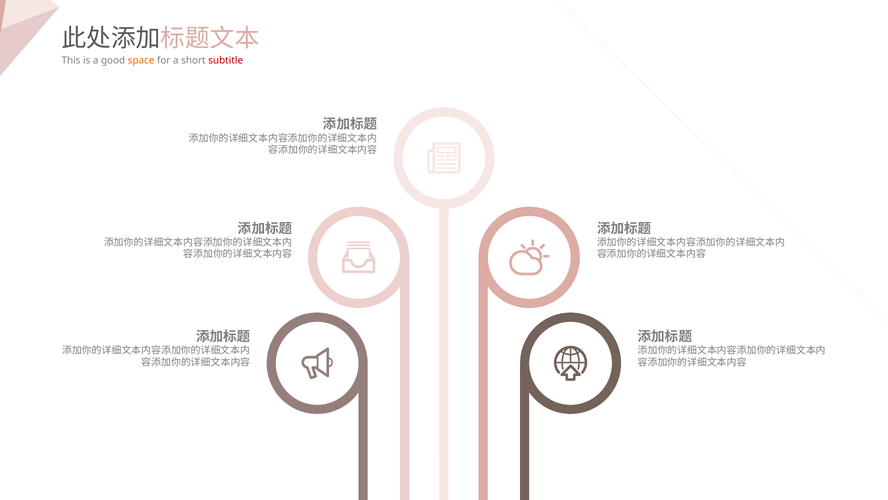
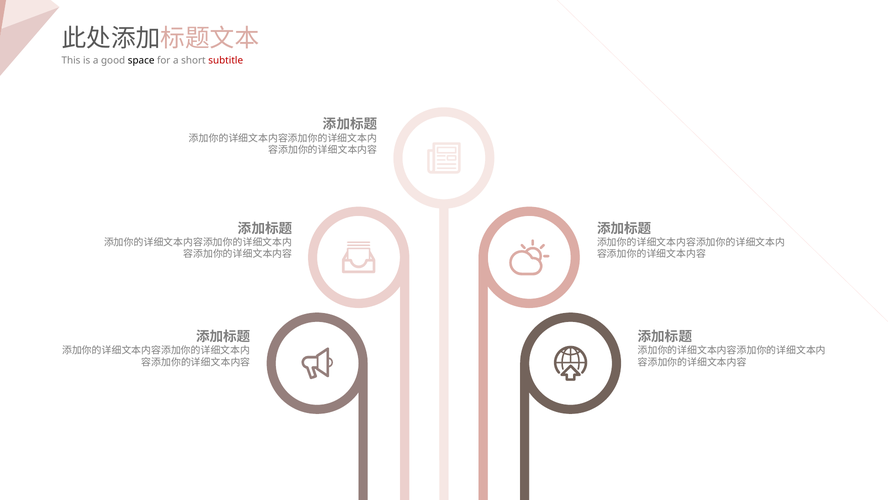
space colour: orange -> black
